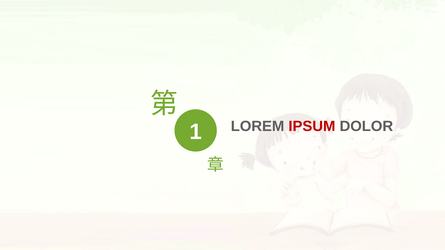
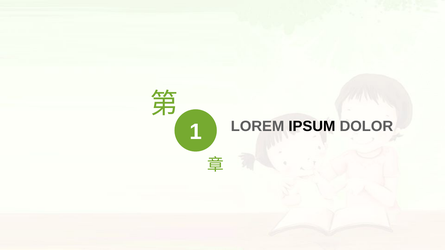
IPSUM colour: red -> black
